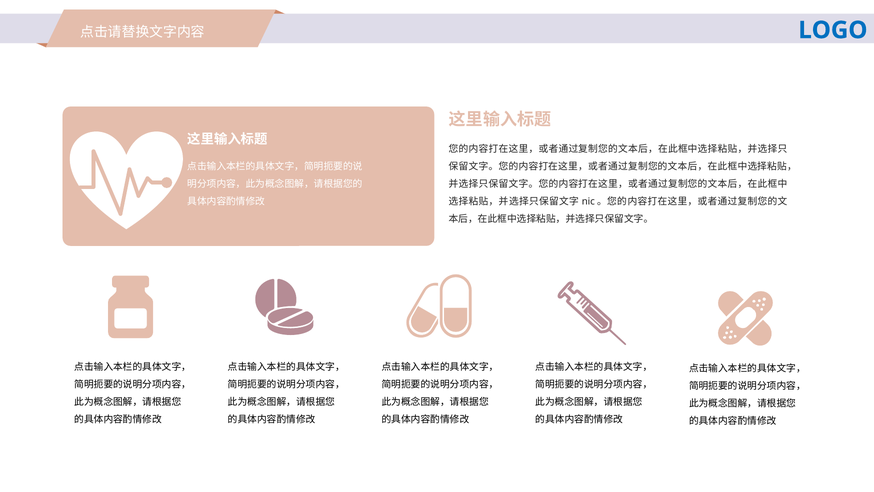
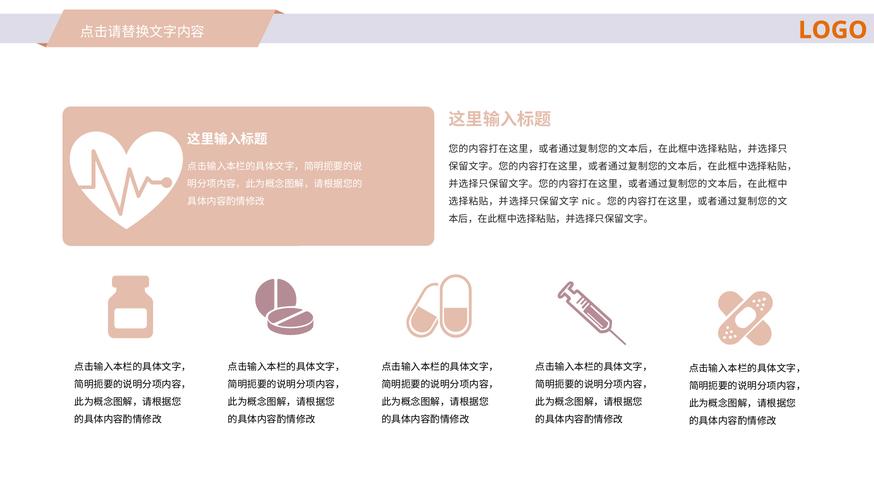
LOGO colour: blue -> orange
